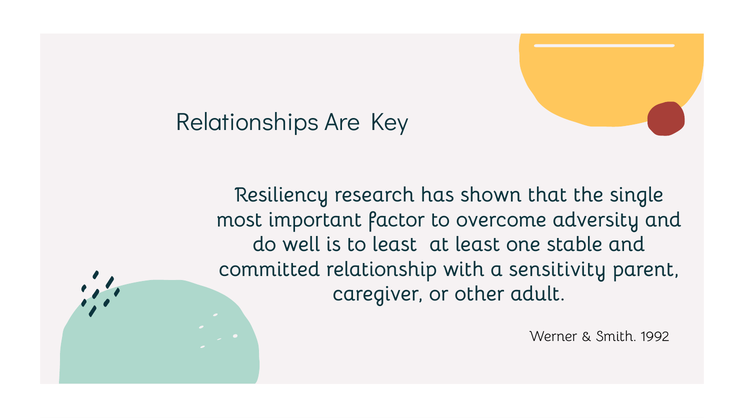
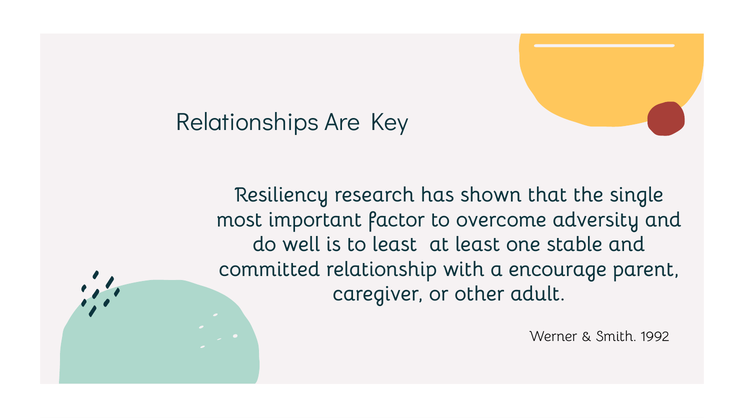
sensitivity: sensitivity -> encourage
